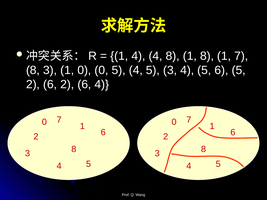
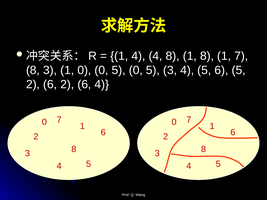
5 4: 4 -> 0
